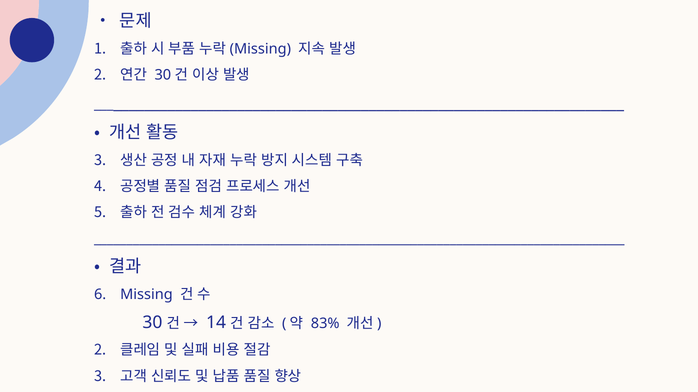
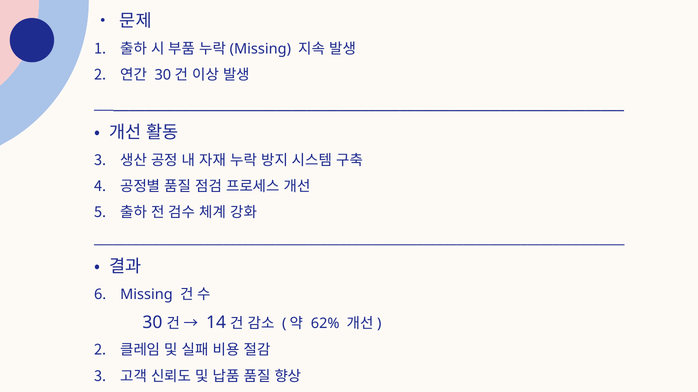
83%: 83% -> 62%
